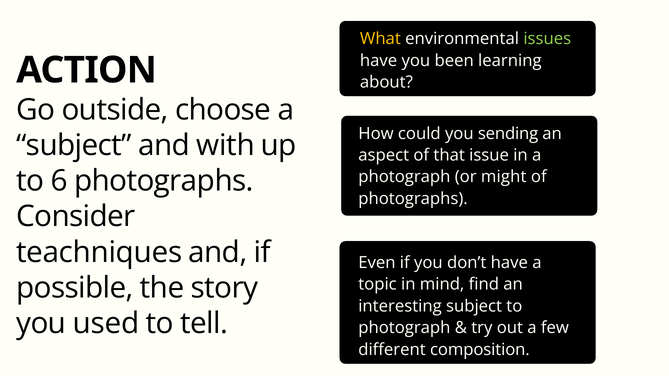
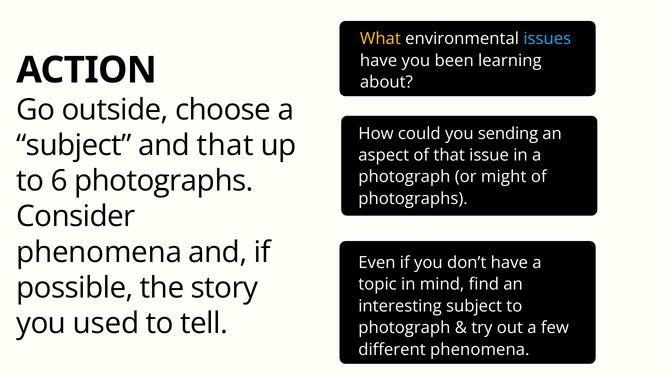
issues colour: light green -> light blue
and with: with -> that
teachniques at (99, 253): teachniques -> phenomena
different composition: composition -> phenomena
